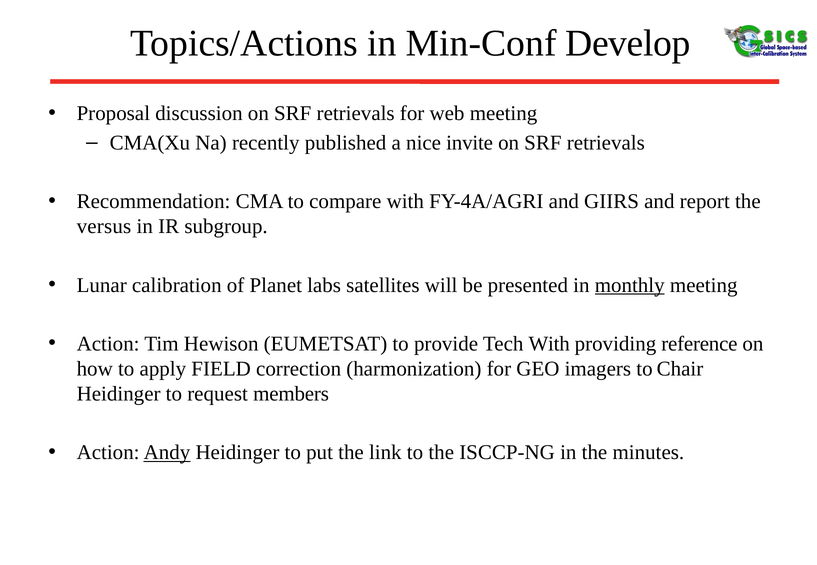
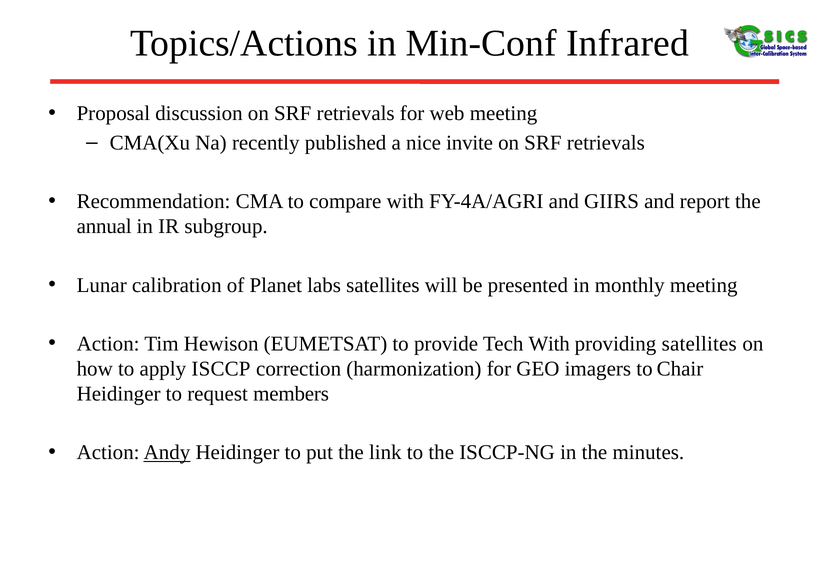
Develop: Develop -> Infrared
versus: versus -> annual
monthly underline: present -> none
providing reference: reference -> satellites
FIELD: FIELD -> ISCCP
